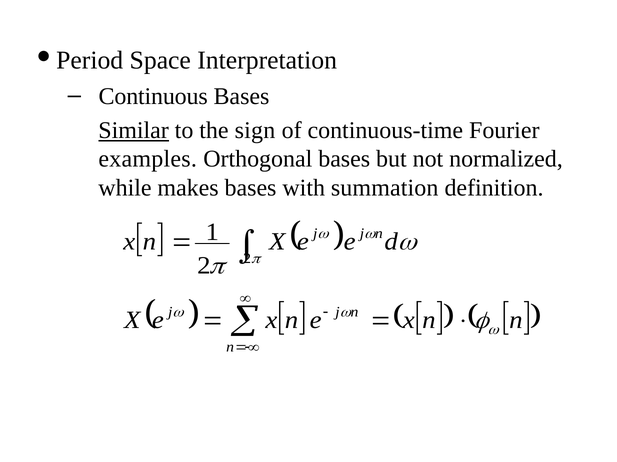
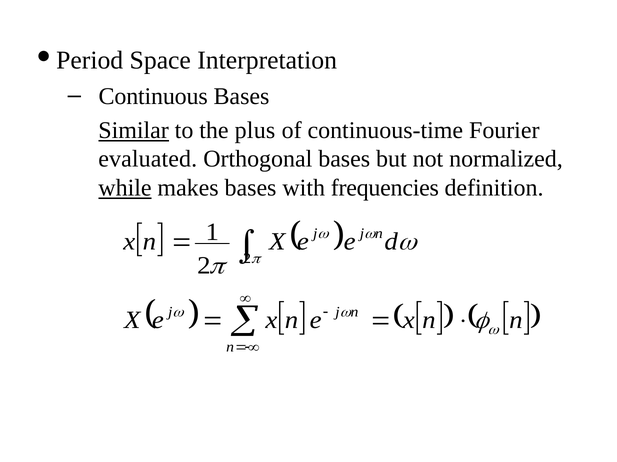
sign: sign -> plus
examples: examples -> evaluated
while underline: none -> present
summation: summation -> frequencies
